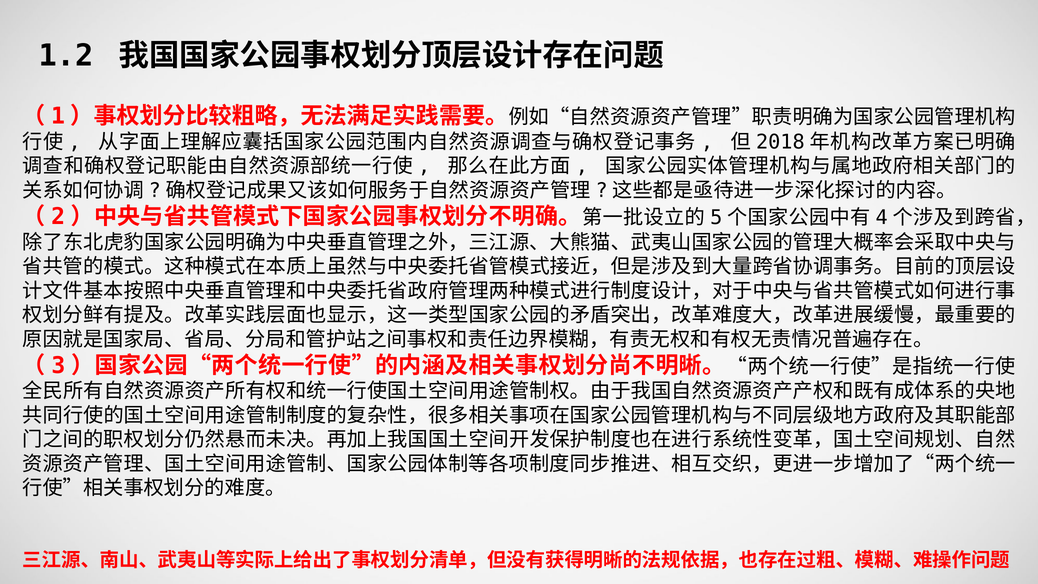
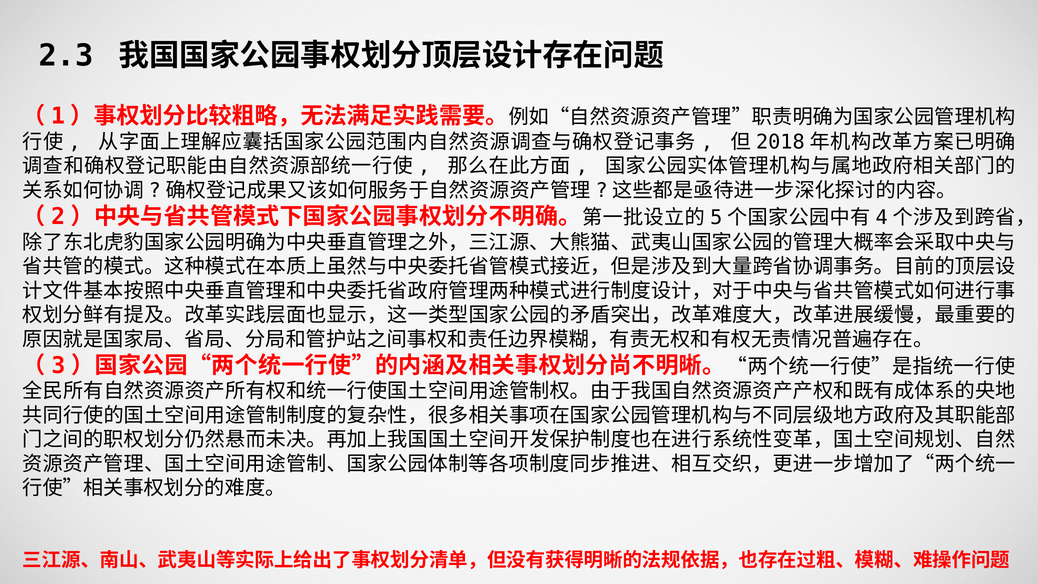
1.2: 1.2 -> 2.3
